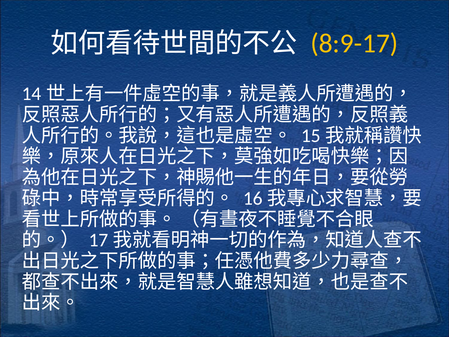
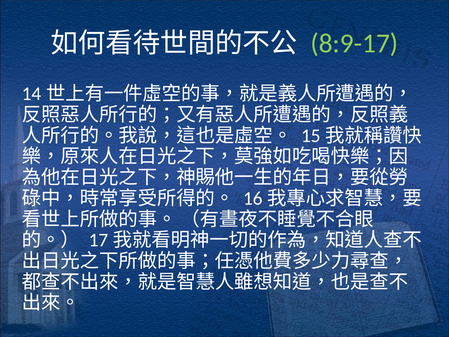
8:9-17 colour: yellow -> light green
